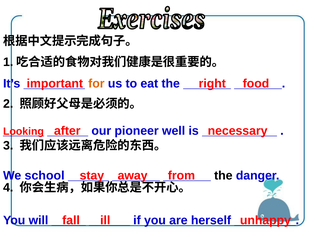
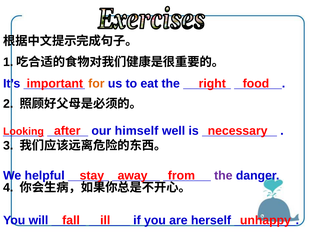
pioneer: pioneer -> himself
school: school -> helpful
the at (223, 175) colour: black -> purple
